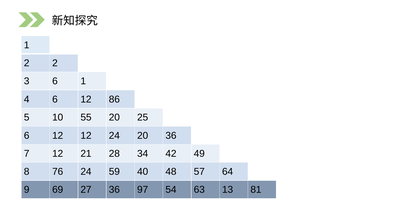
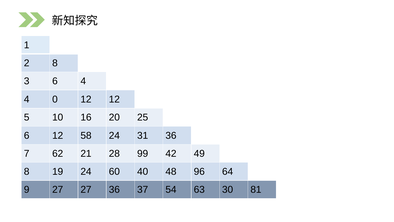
2 2: 2 -> 8
6 1: 1 -> 4
4 6: 6 -> 0
12 86: 86 -> 12
55: 55 -> 16
12 12: 12 -> 58
24 20: 20 -> 31
7 12: 12 -> 62
34: 34 -> 99
76: 76 -> 19
59: 59 -> 60
57: 57 -> 96
9 69: 69 -> 27
97: 97 -> 37
13: 13 -> 30
